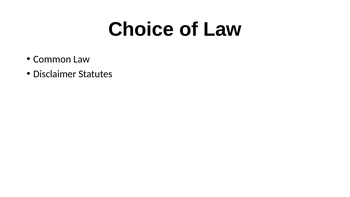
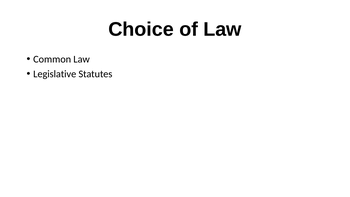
Disclaimer: Disclaimer -> Legislative
